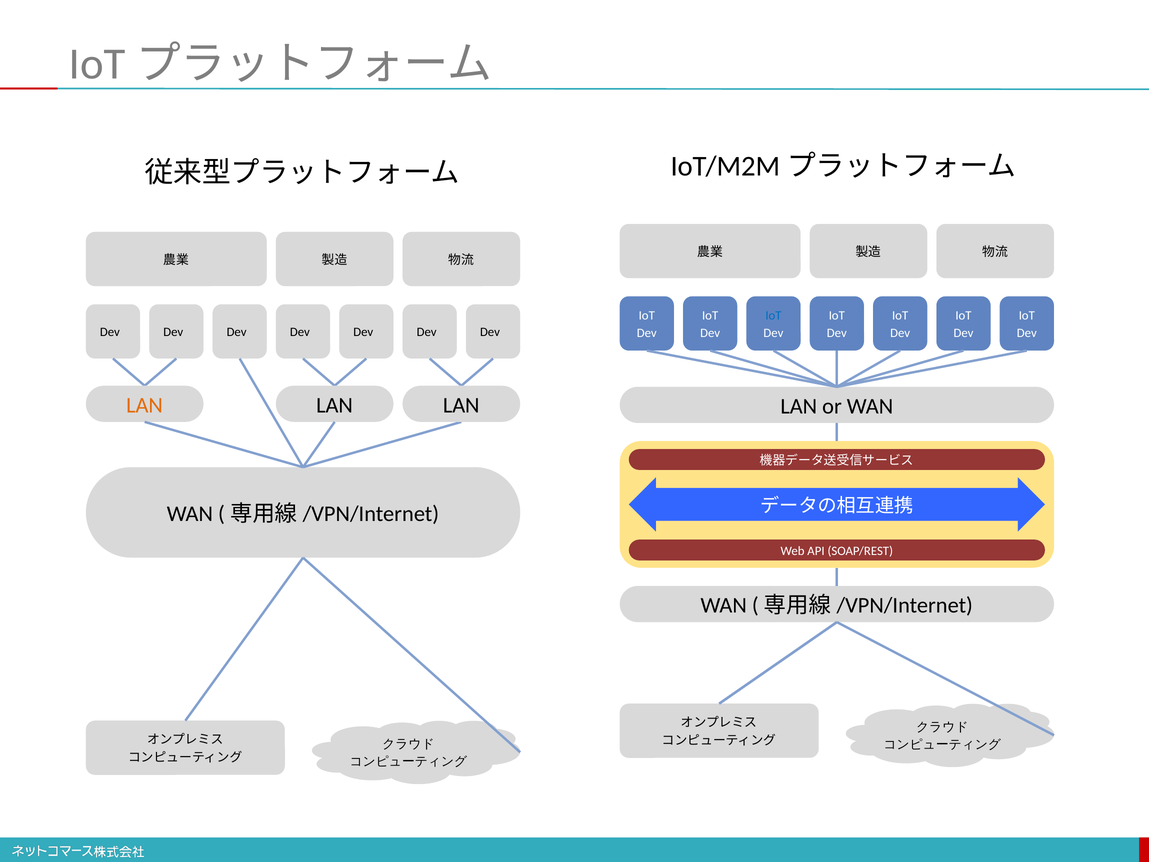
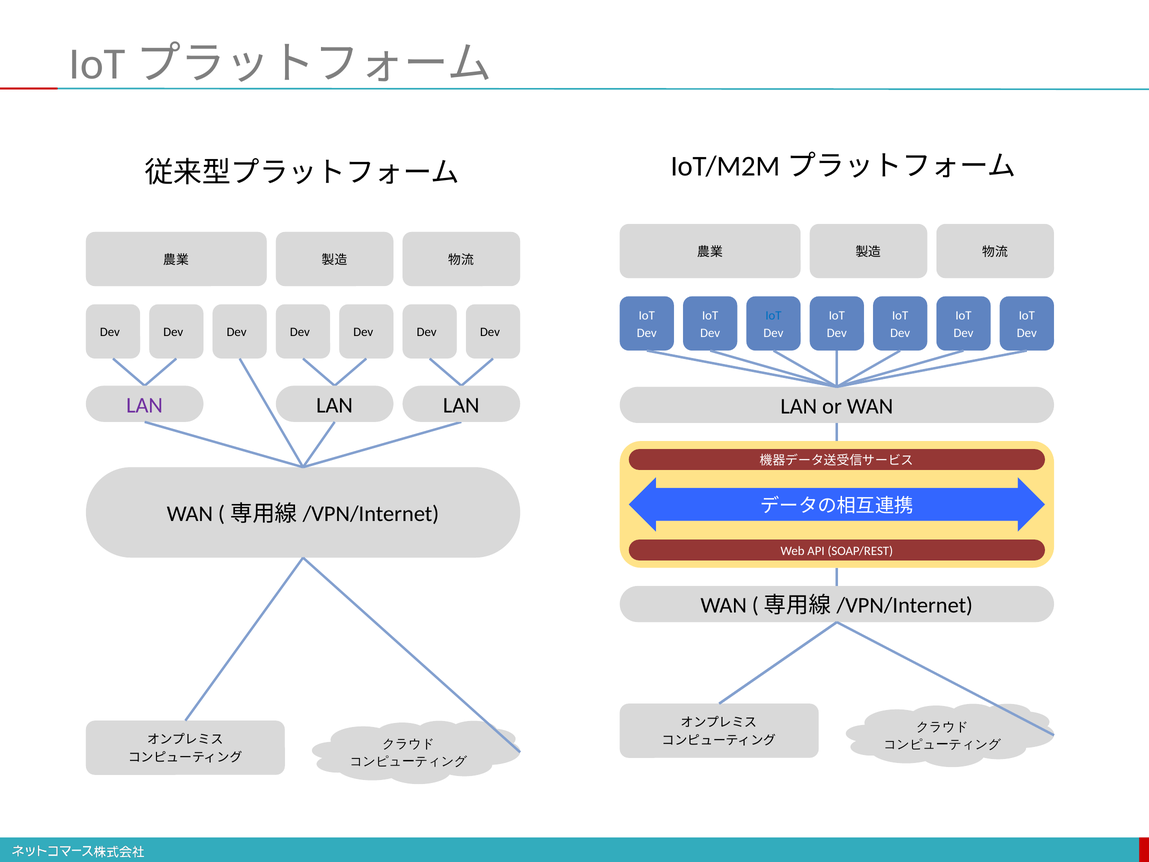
LAN at (145, 405) colour: orange -> purple
